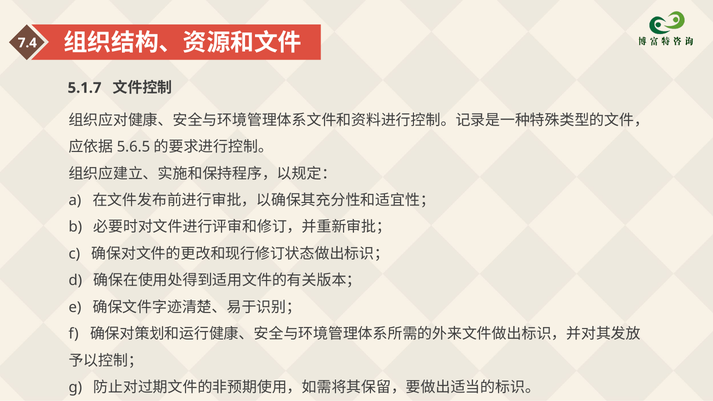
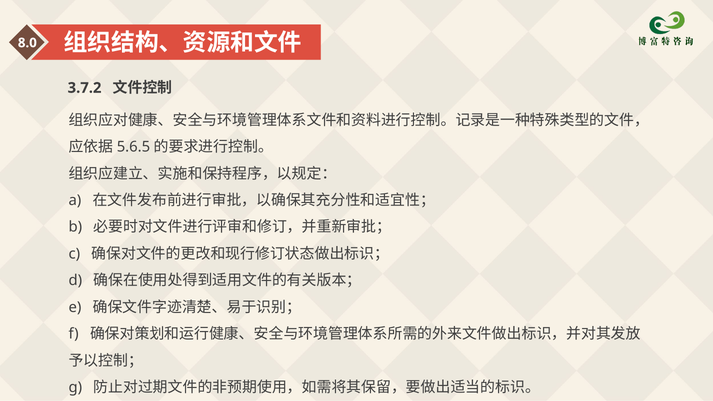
7.4: 7.4 -> 8.0
5.1.7: 5.1.7 -> 3.7.2
